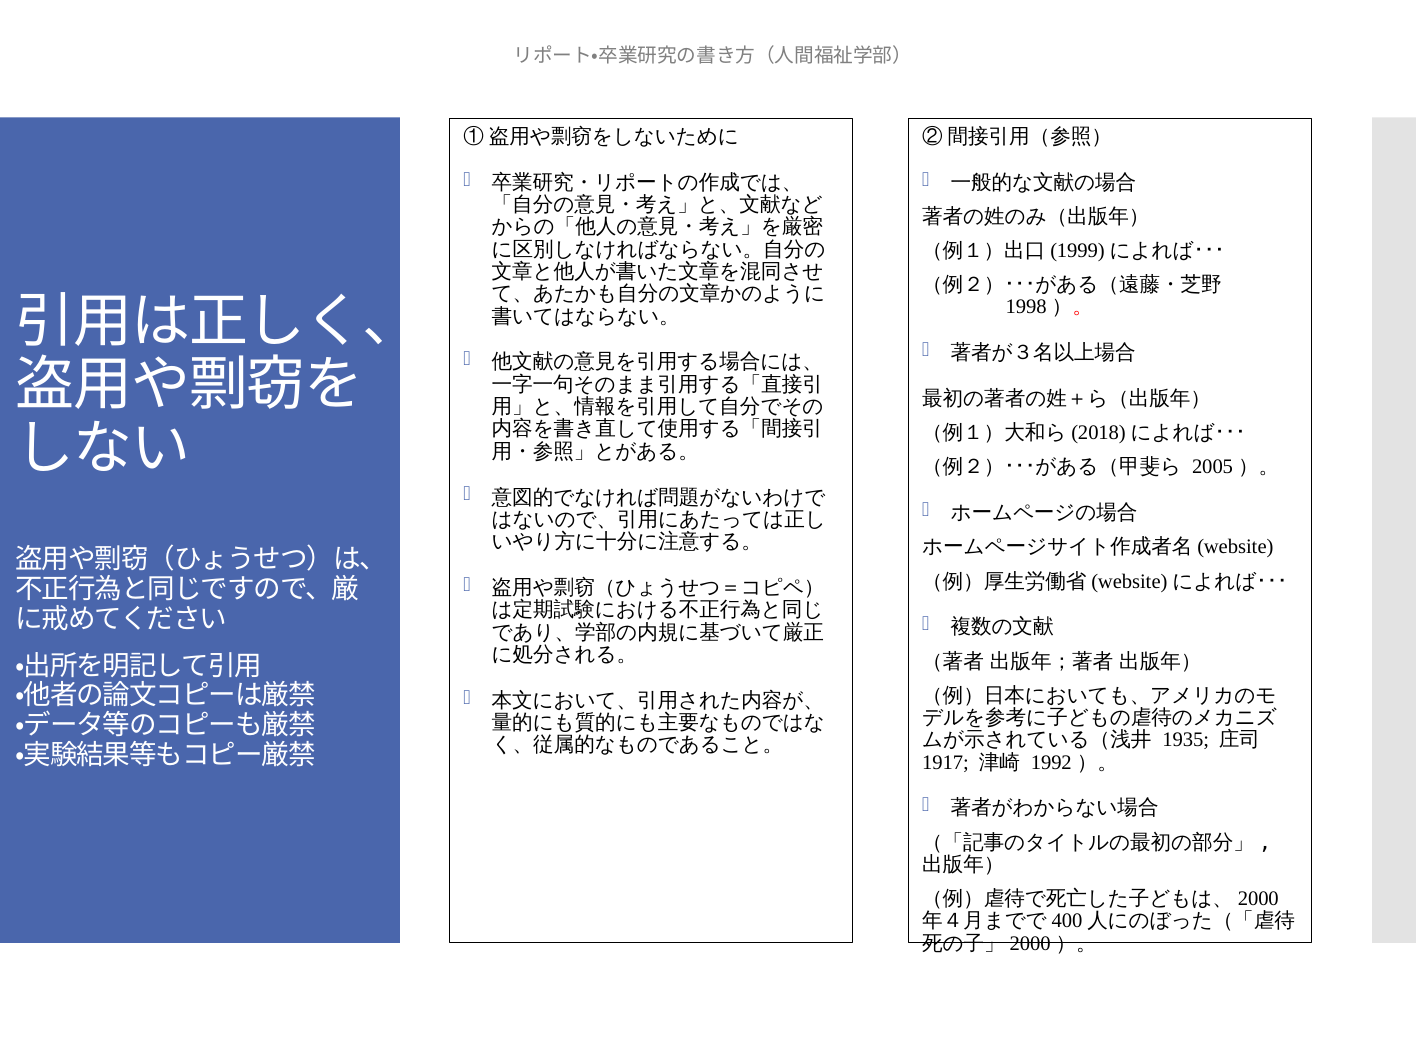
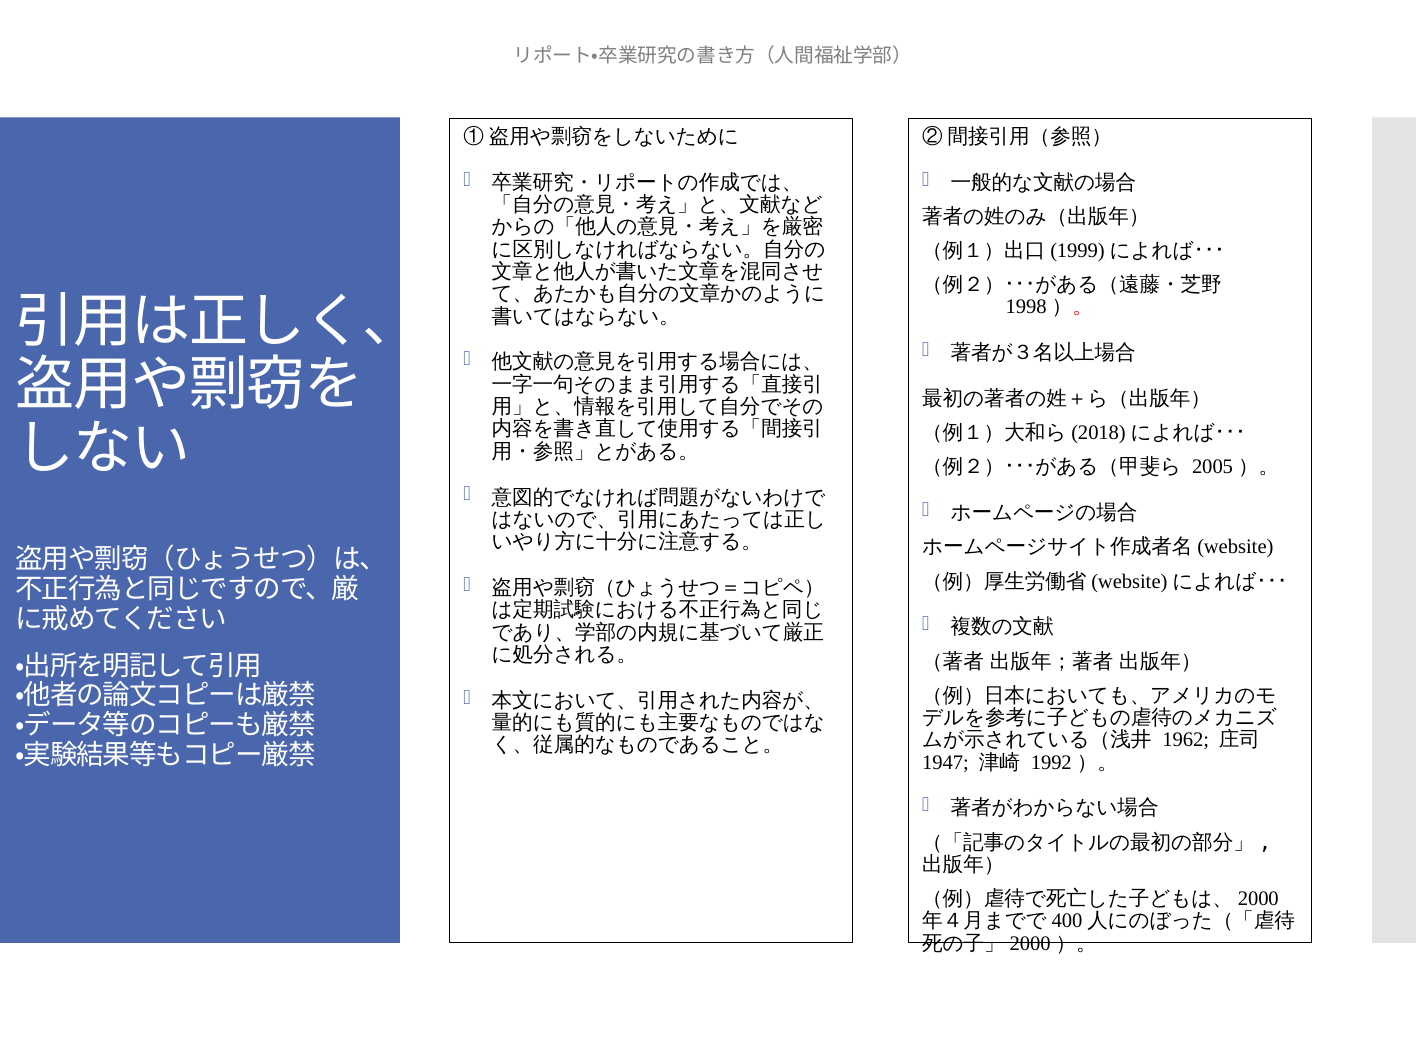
1935: 1935 -> 1962
1917: 1917 -> 1947
